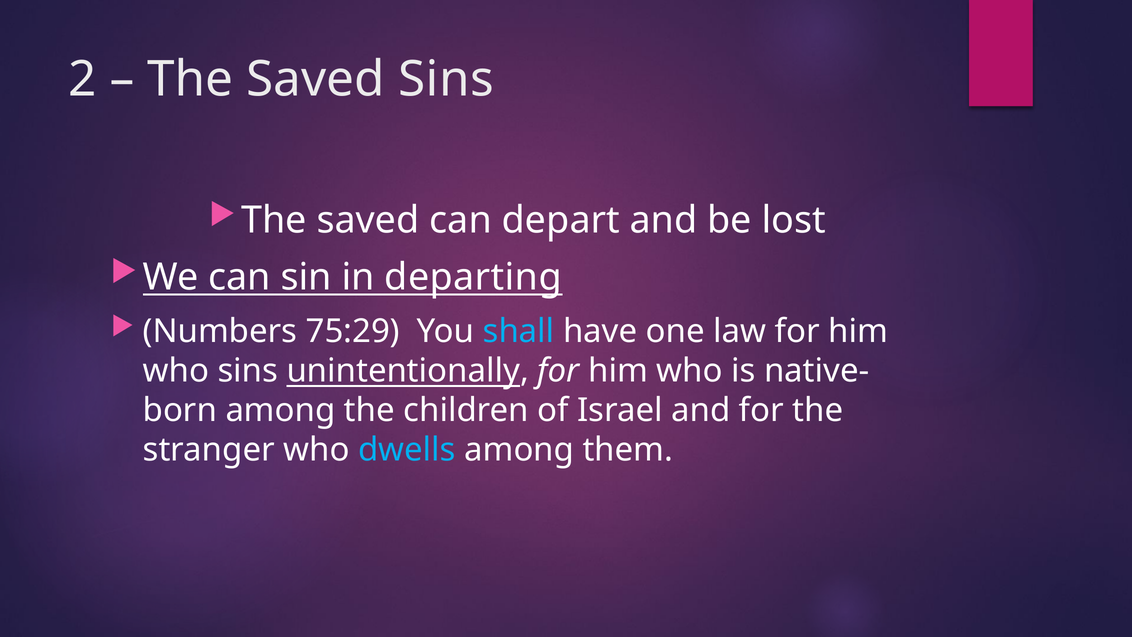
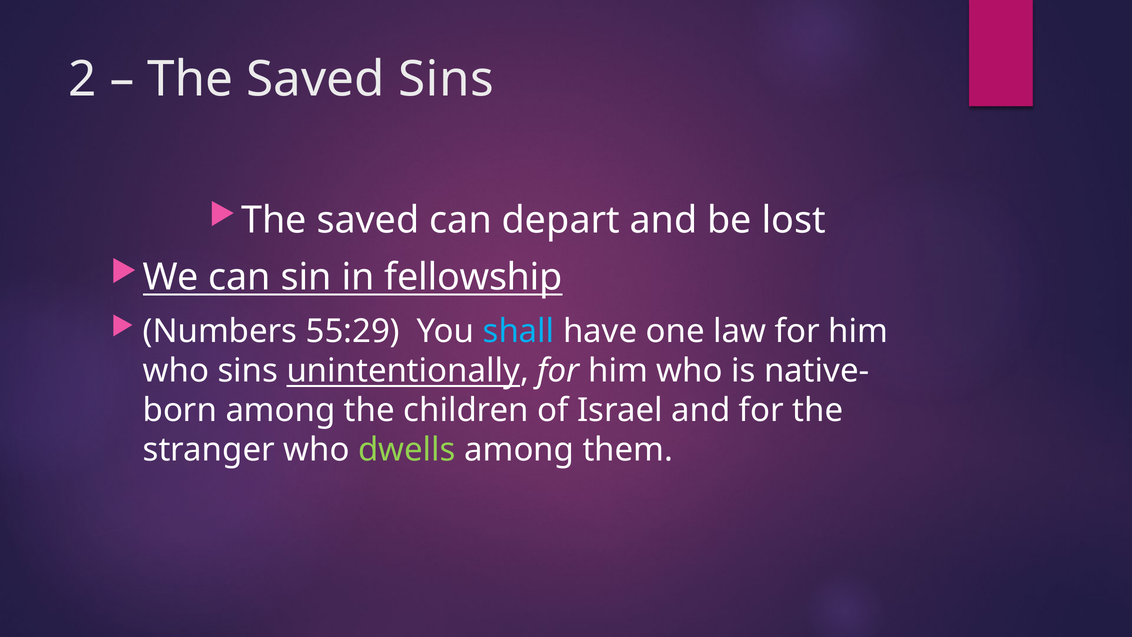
departing: departing -> fellowship
75:29: 75:29 -> 55:29
dwells colour: light blue -> light green
